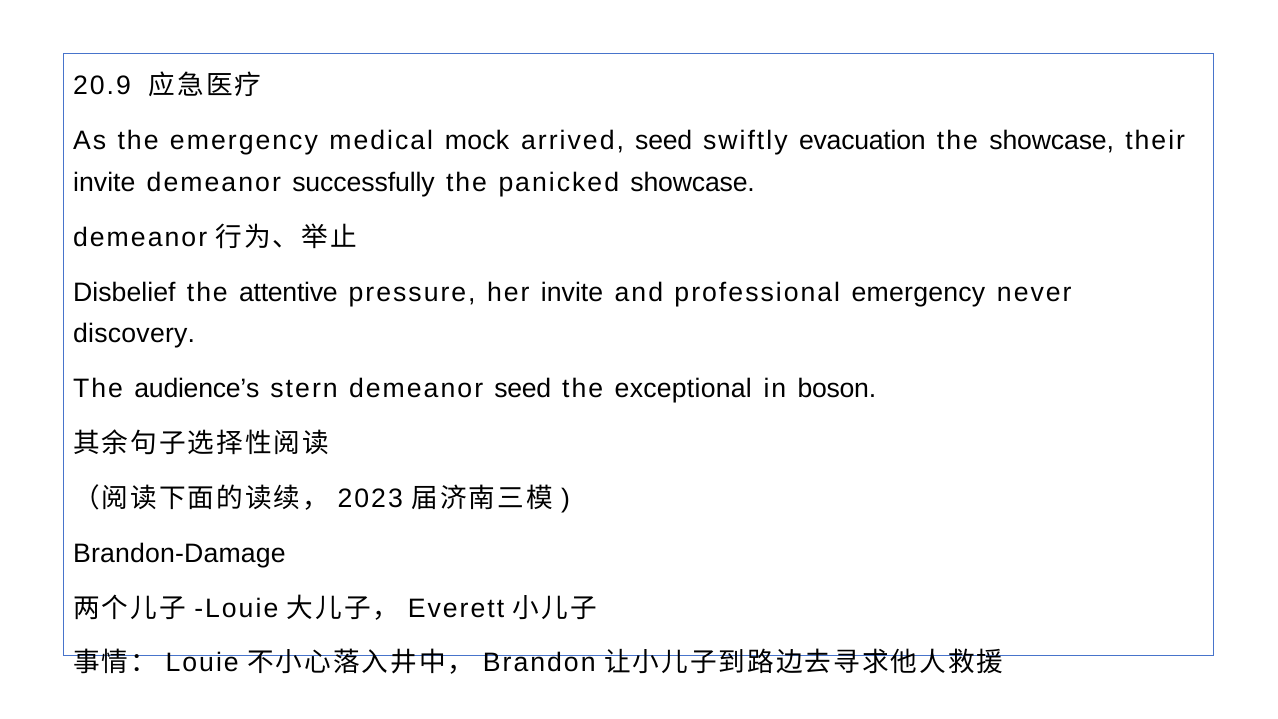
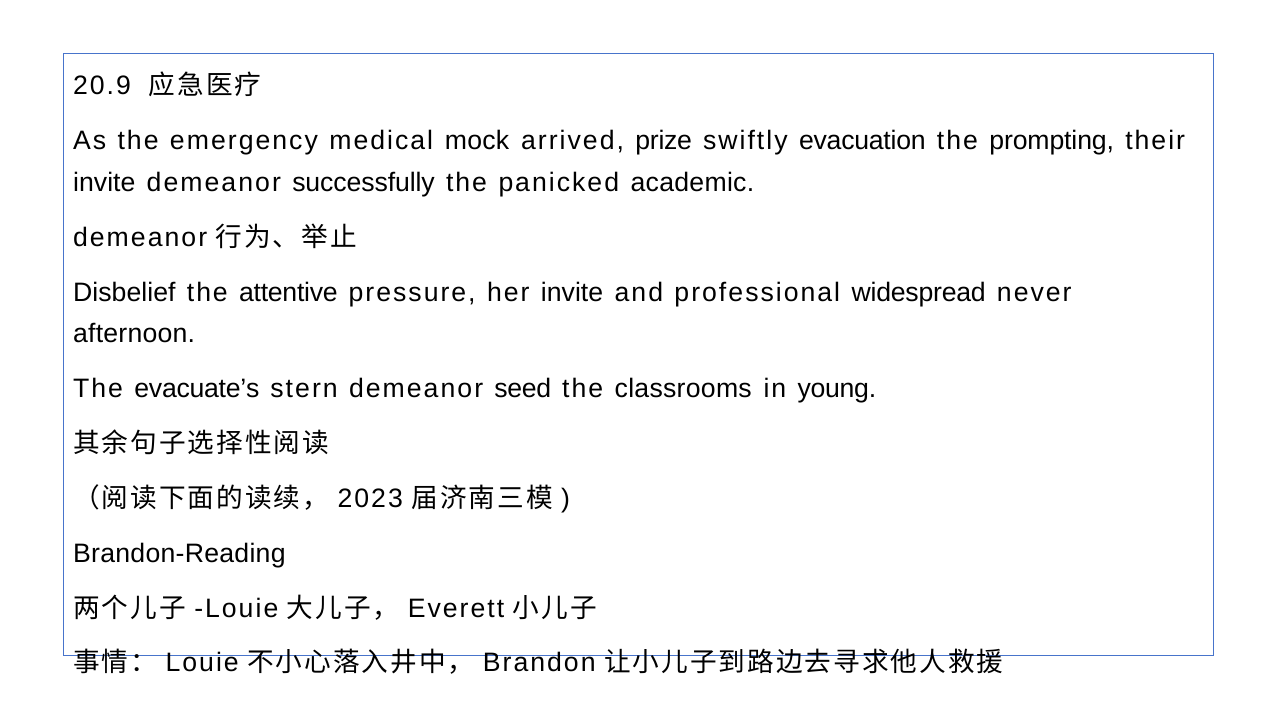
arrived seed: seed -> prize
the showcase: showcase -> prompting
panicked showcase: showcase -> academic
professional emergency: emergency -> widespread
discovery: discovery -> afternoon
audience’s: audience’s -> evacuate’s
exceptional: exceptional -> classrooms
boson: boson -> young
Brandon-Damage: Brandon-Damage -> Brandon-Reading
